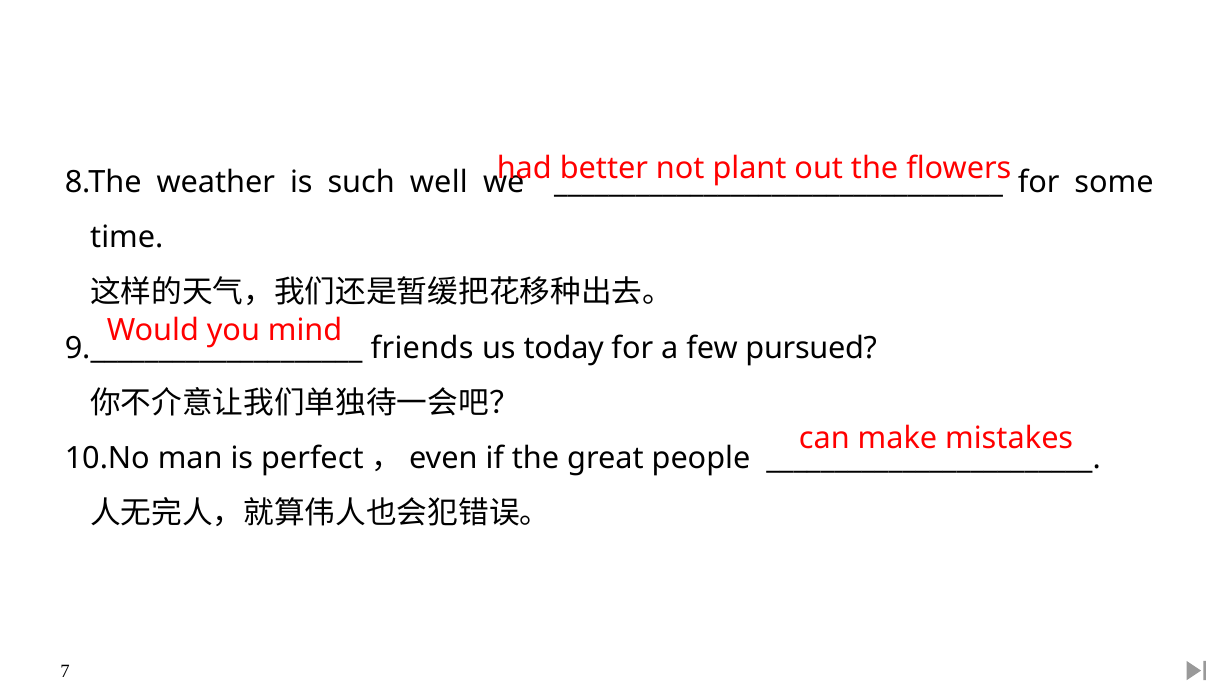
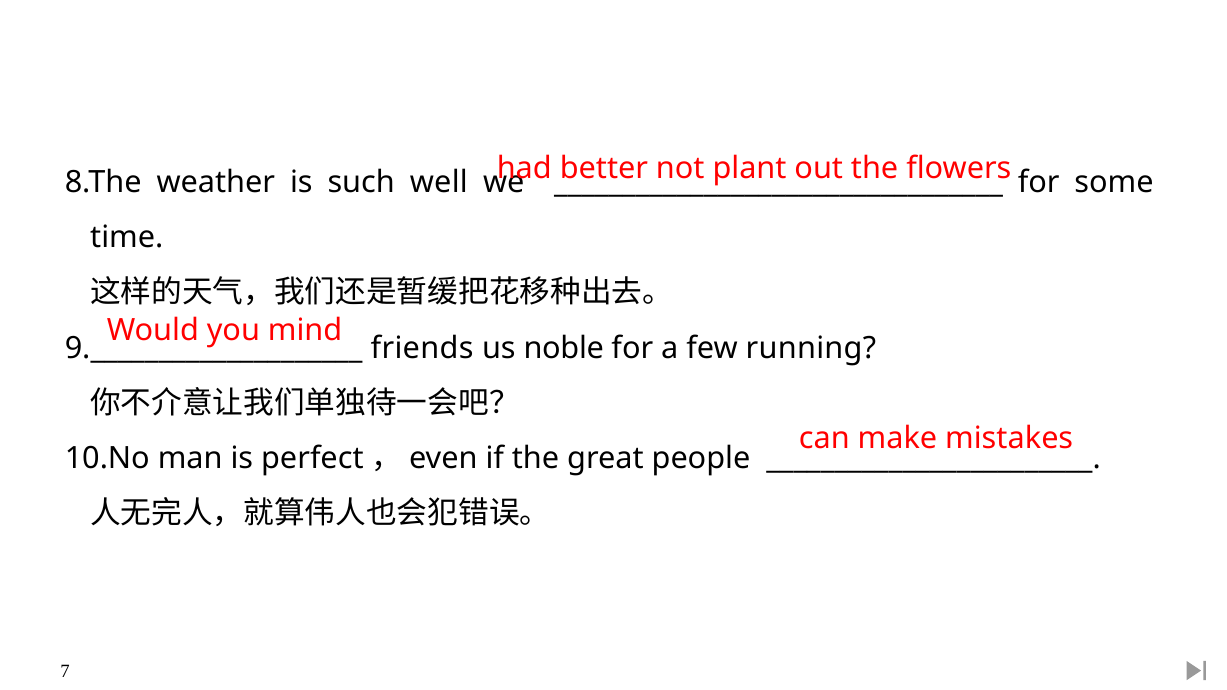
today: today -> noble
pursued: pursued -> running
